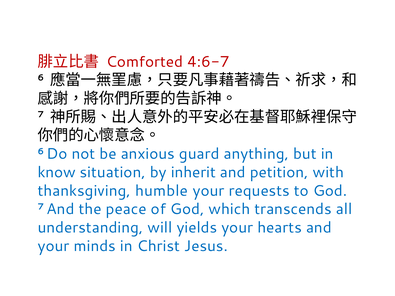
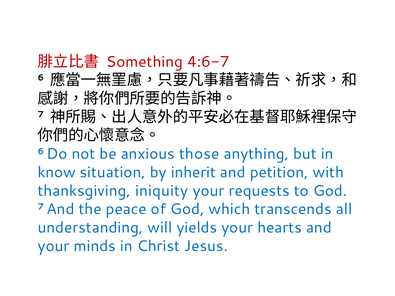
Comforted: Comforted -> Something
guard: guard -> those
humble: humble -> iniquity
